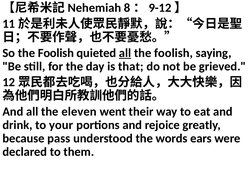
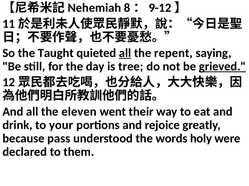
So the Foolish: Foolish -> Taught
foolish at (173, 53): foolish -> repent
that: that -> tree
grieved underline: none -> present
ears: ears -> holy
